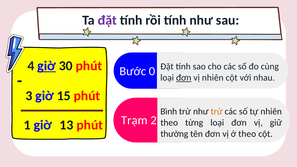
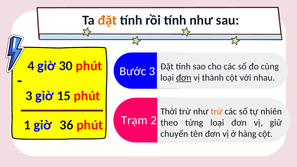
đặt at (107, 20) colour: purple -> orange
giờ at (47, 66) underline: present -> none
Bước 0: 0 -> 3
vị nhiên: nhiên -> thành
Bình: Bình -> Thời
13: 13 -> 36
thường: thường -> chuyển
ở theo: theo -> hàng
